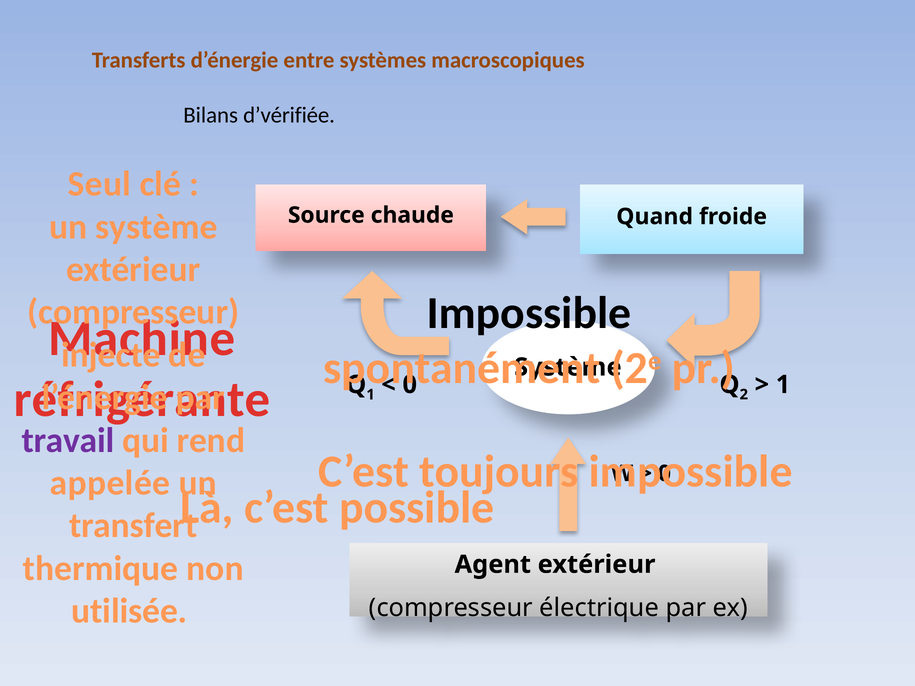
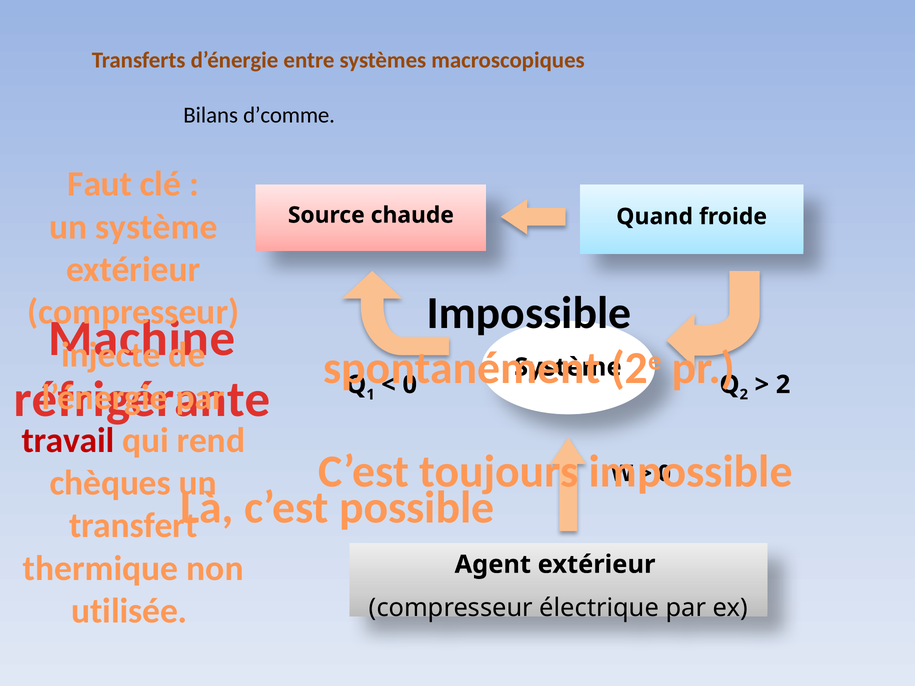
d’vérifiée: d’vérifiée -> d’comme
Seul: Seul -> Faut
1 at (783, 385): 1 -> 2
travail colour: purple -> red
appelée: appelée -> chèques
